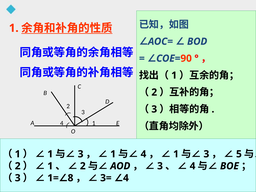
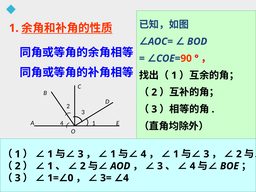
5 at (239, 154): 5 -> 2
8: 8 -> 0
